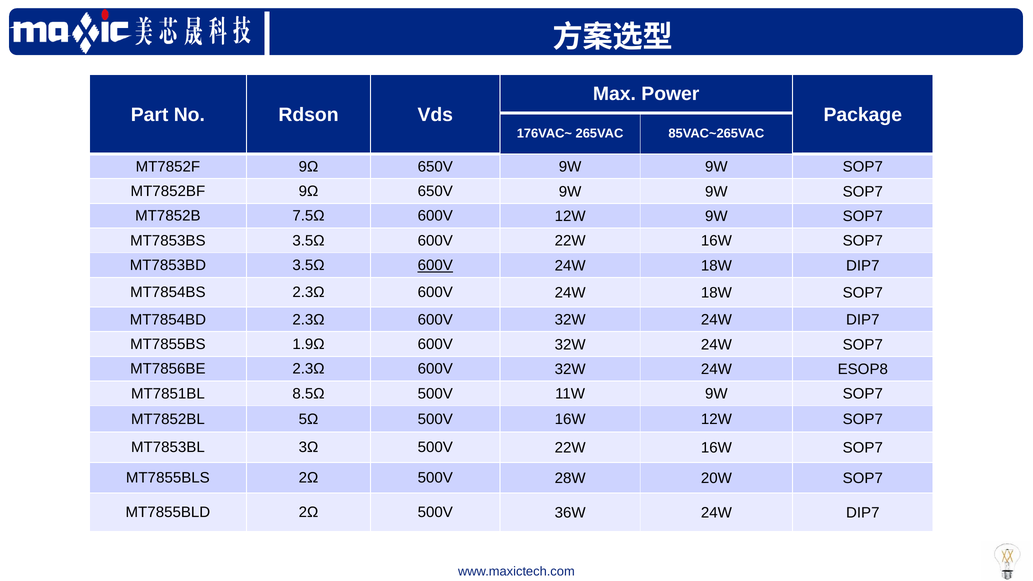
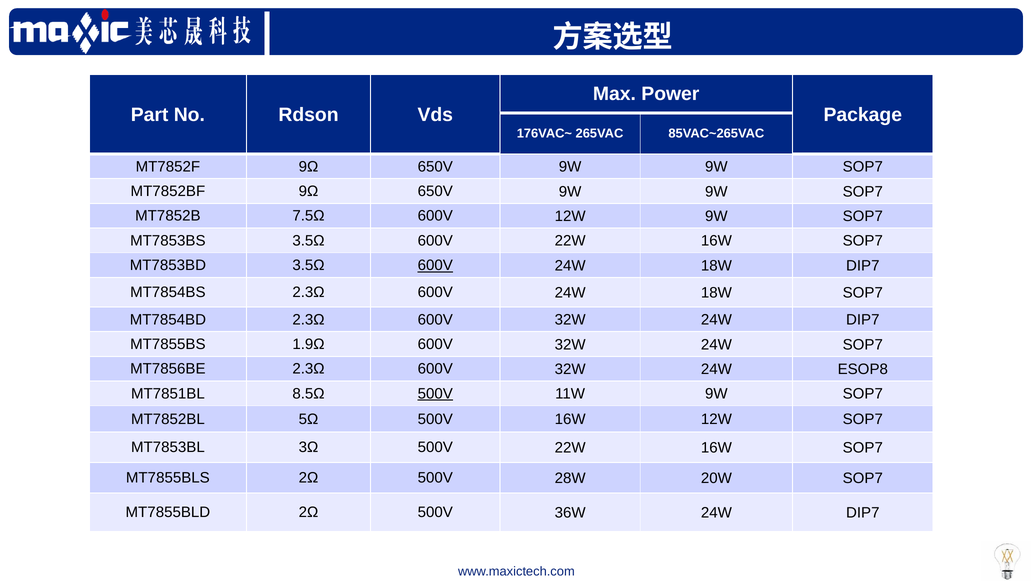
500V at (435, 394) underline: none -> present
